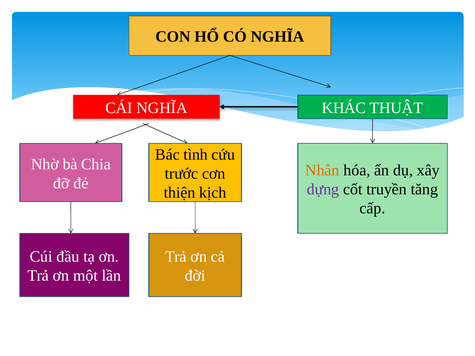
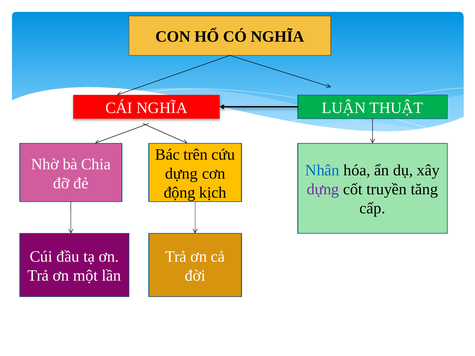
KHÁC: KHÁC -> LUẬN
tình: tình -> trên
Nhân colour: orange -> blue
trước at (182, 174): trước -> dựng
thiện: thiện -> động
